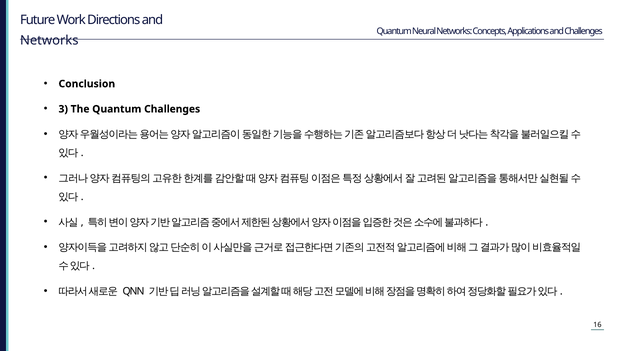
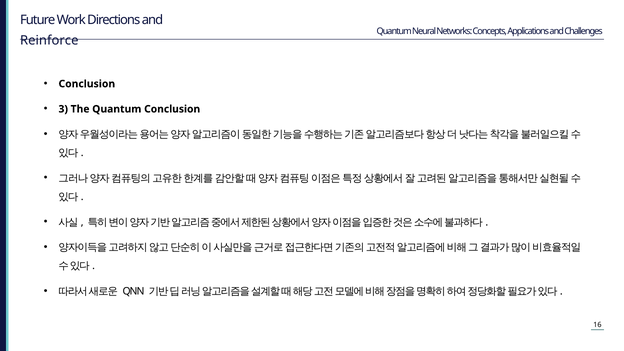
Networks at (49, 40): Networks -> Reinforce
Quantum Challenges: Challenges -> Conclusion
